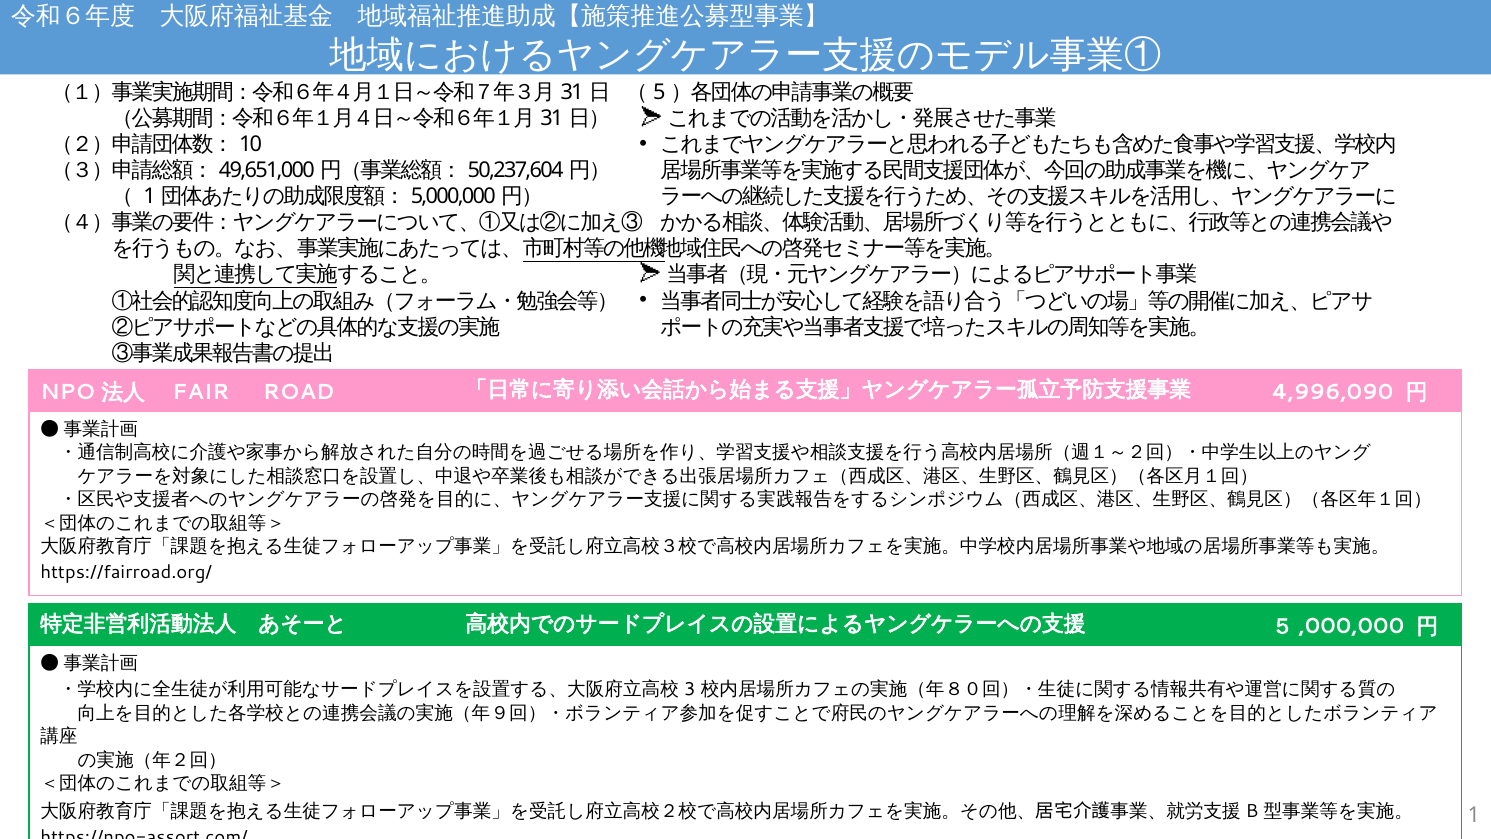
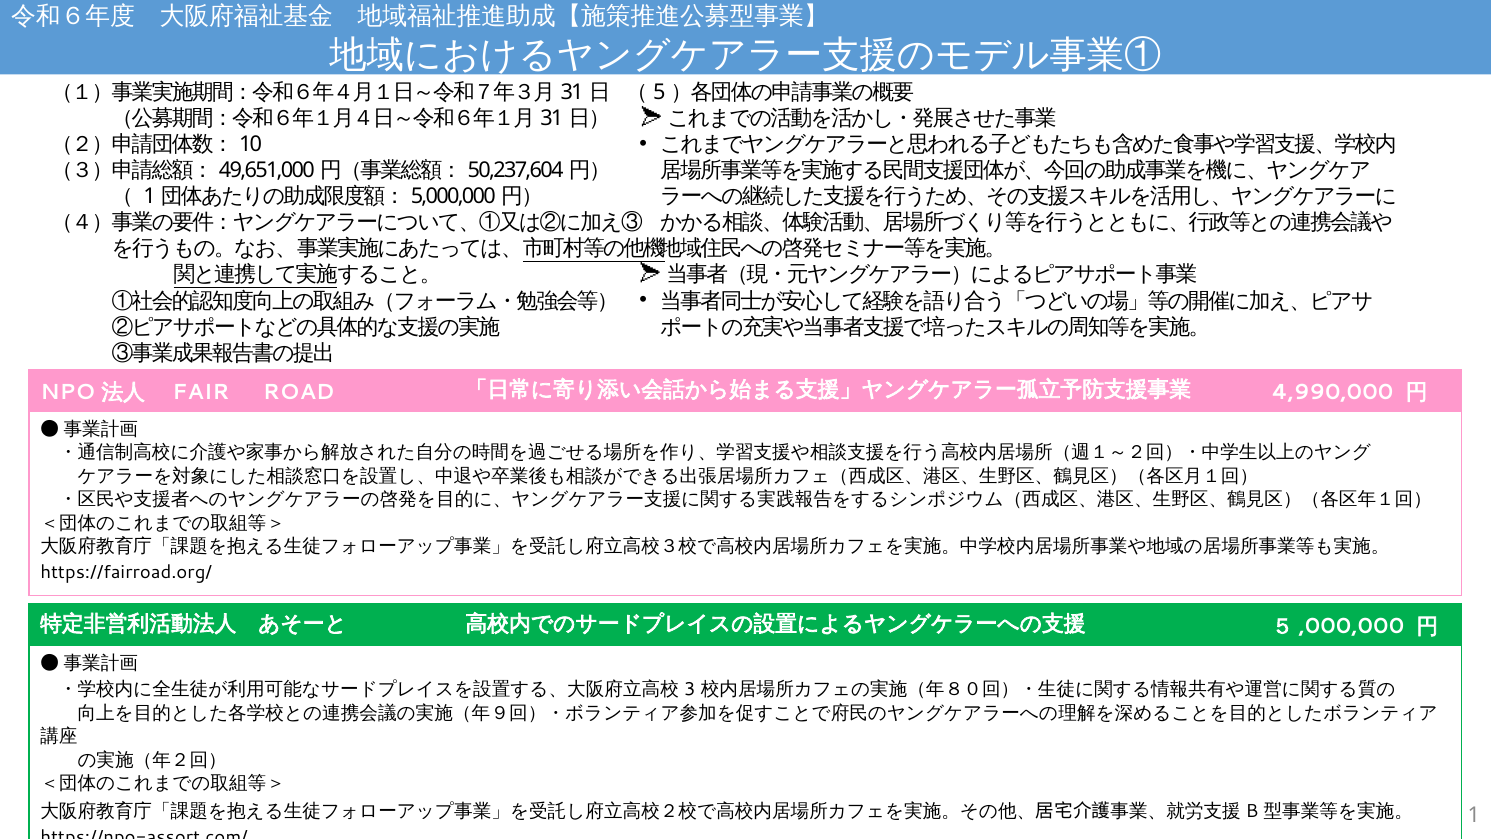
4,996,090: 4,996,090 -> 4,990,000
